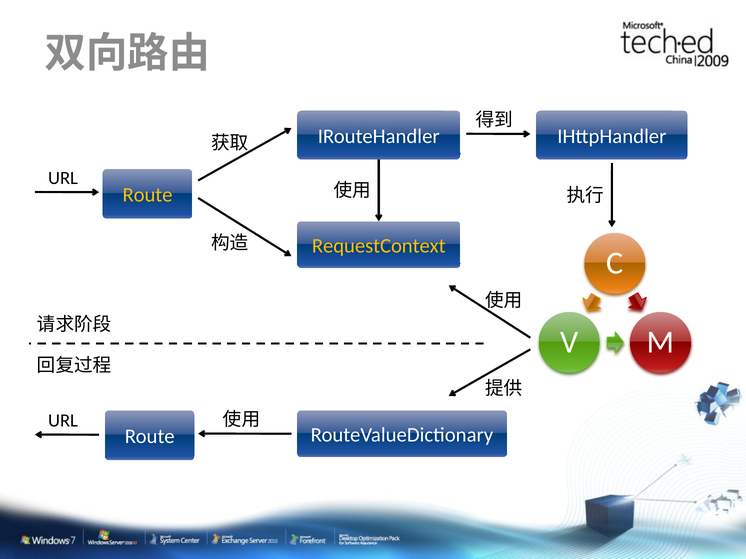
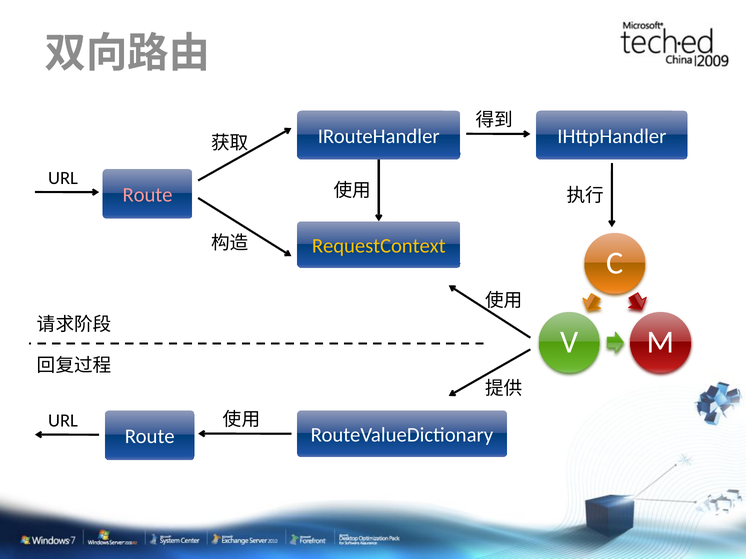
Route at (148, 195) colour: yellow -> pink
